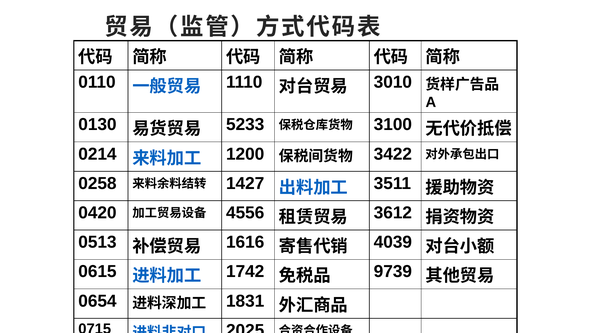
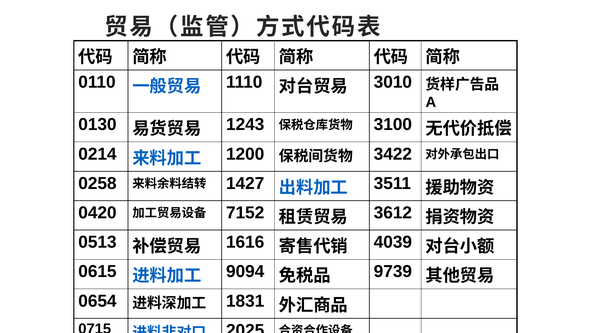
5233: 5233 -> 1243
4556: 4556 -> 7152
1742: 1742 -> 9094
